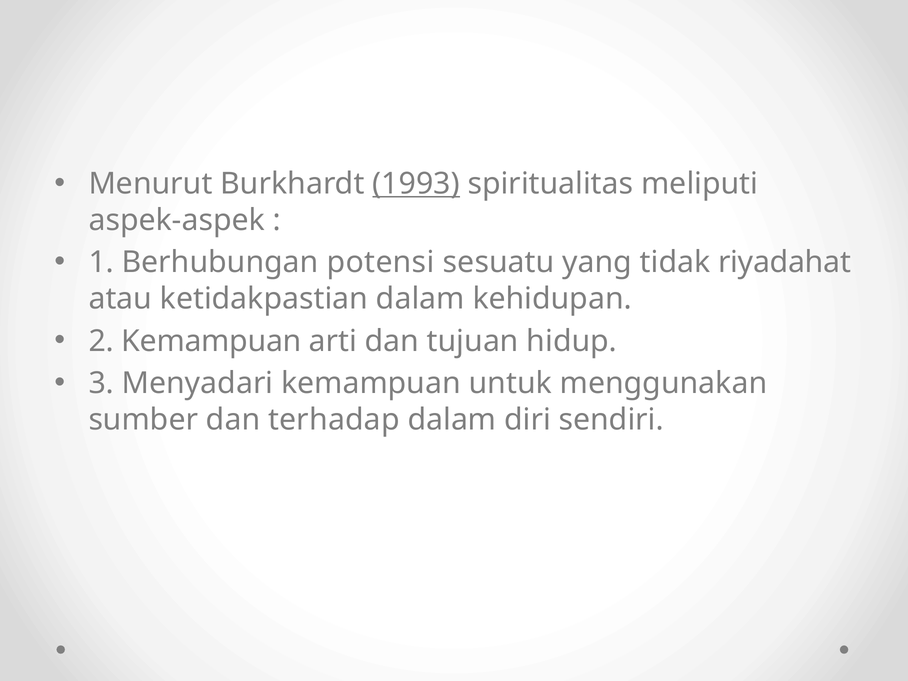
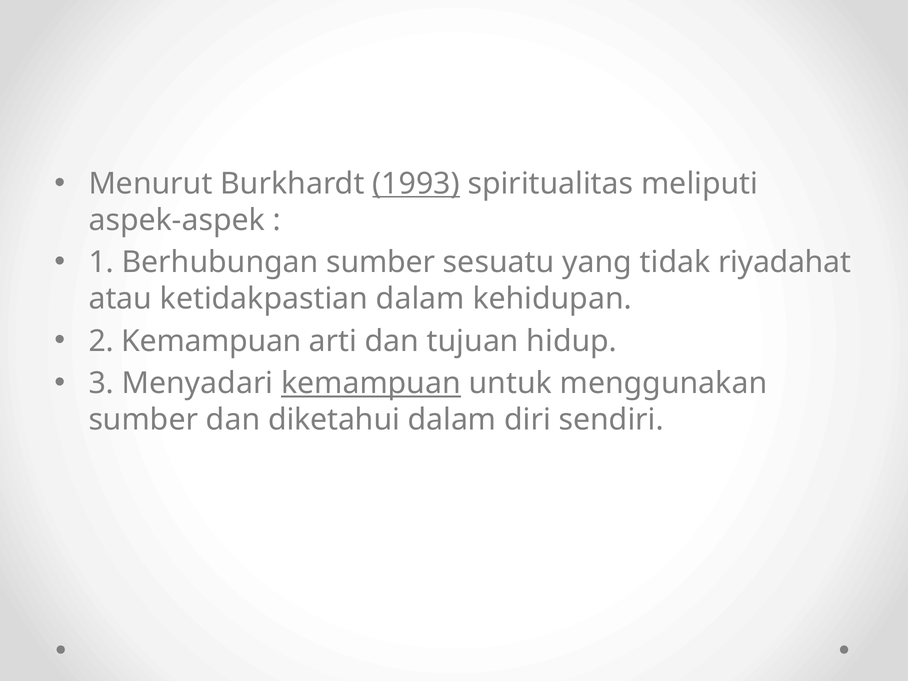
Berhubungan potensi: potensi -> sumber
kemampuan at (371, 383) underline: none -> present
terhadap: terhadap -> diketahui
